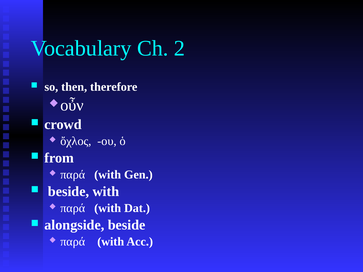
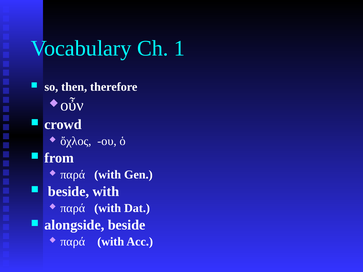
2: 2 -> 1
